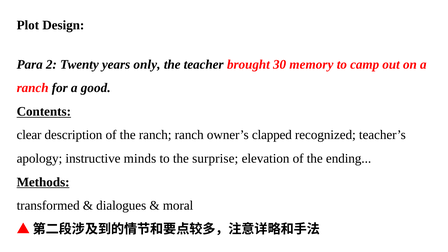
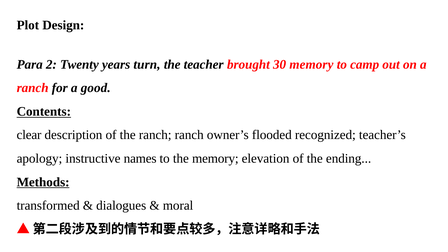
only: only -> turn
clapped: clapped -> flooded
minds: minds -> names
the surprise: surprise -> memory
